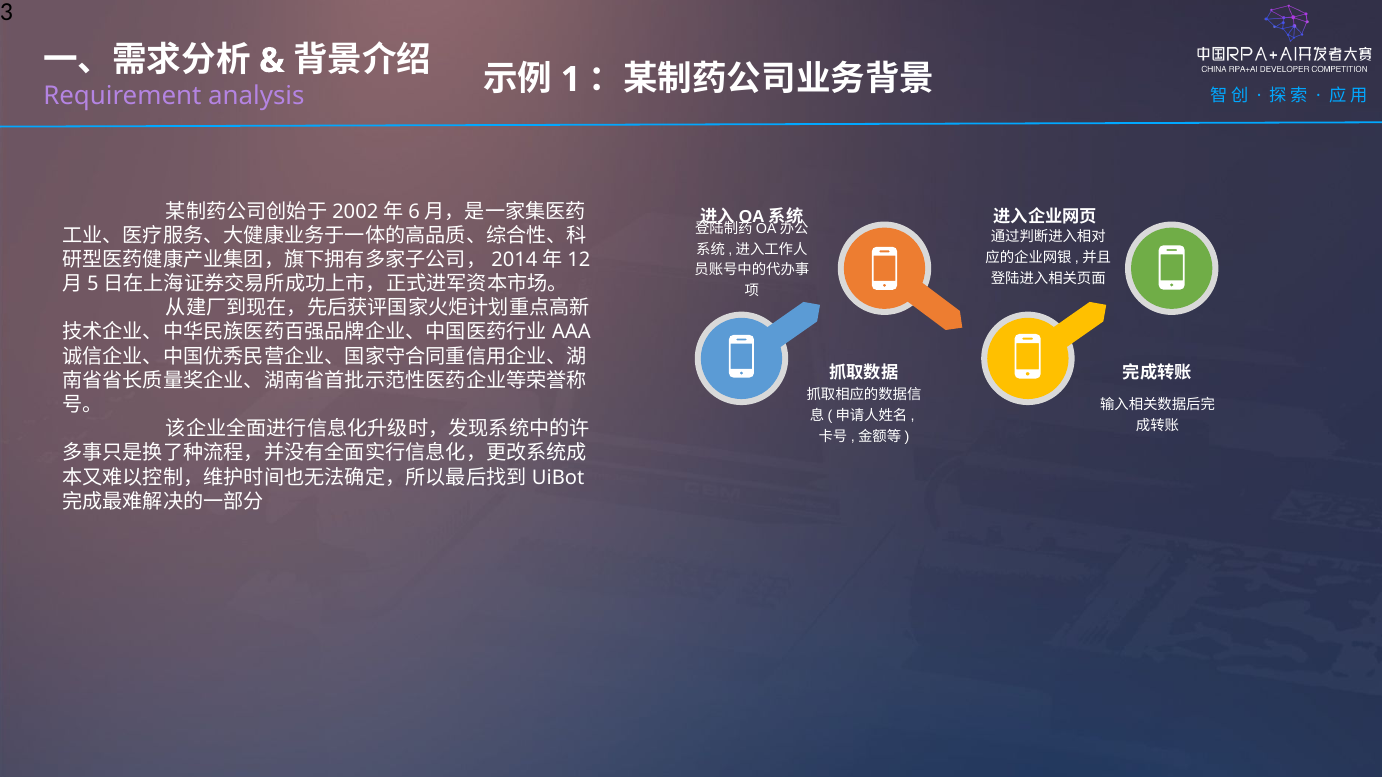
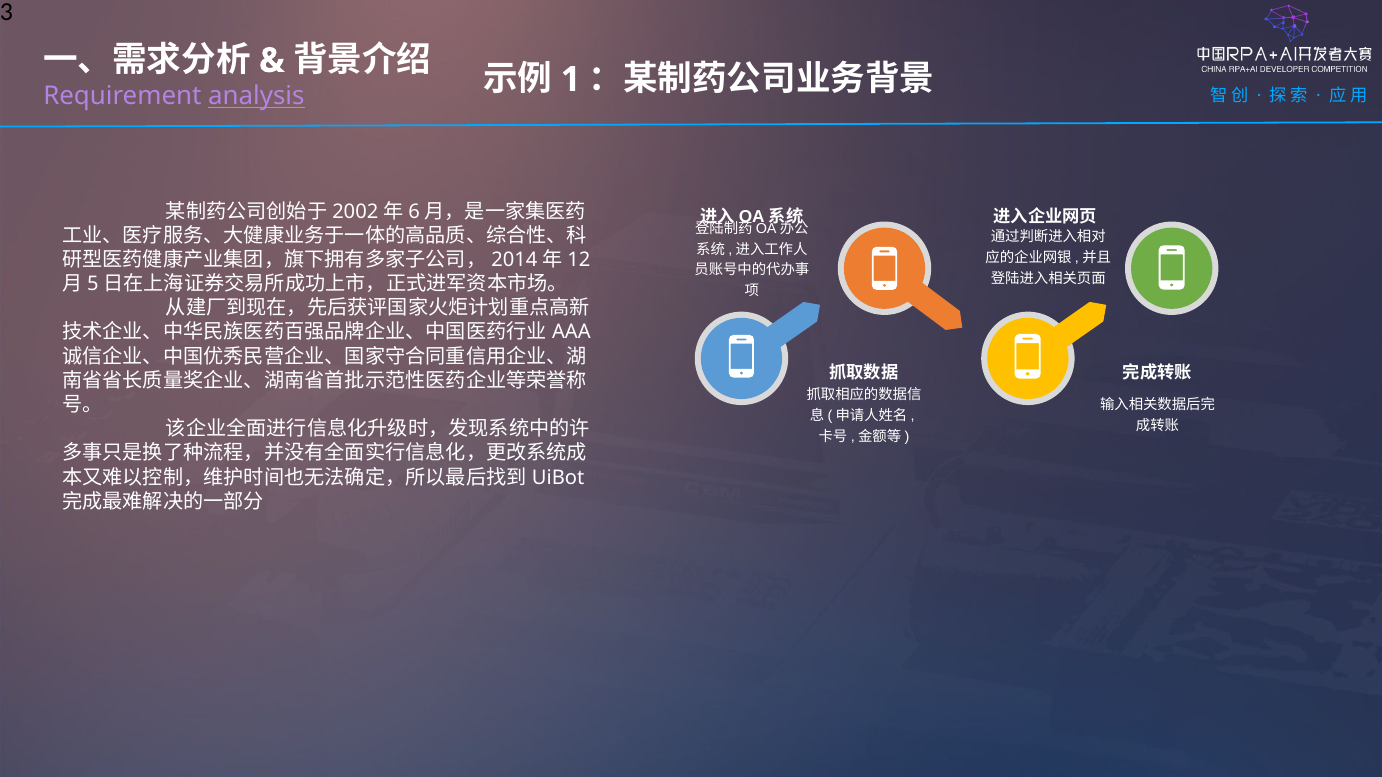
analysis underline: none -> present
